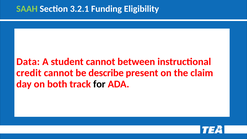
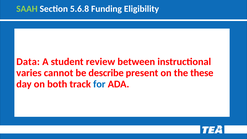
3.2.1: 3.2.1 -> 5.6.8
student cannot: cannot -> review
credit: credit -> varies
claim: claim -> these
for colour: black -> blue
